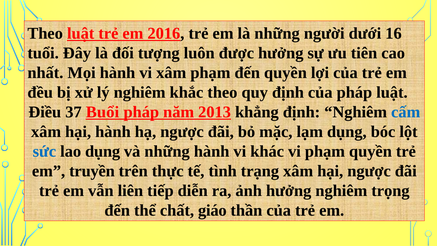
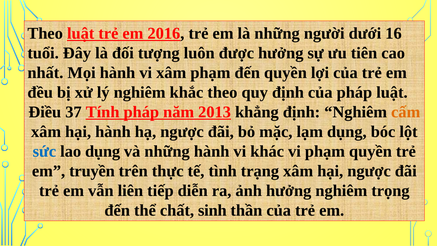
Buổi: Buổi -> Tính
cấm colour: blue -> orange
giáo: giáo -> sinh
